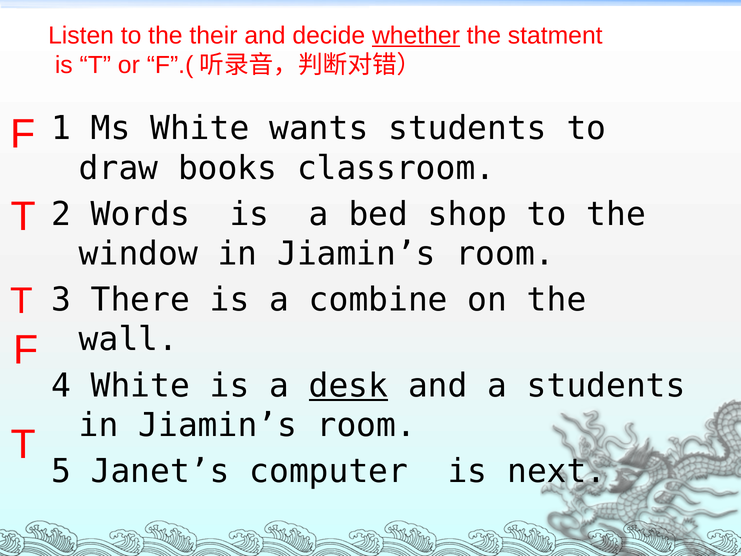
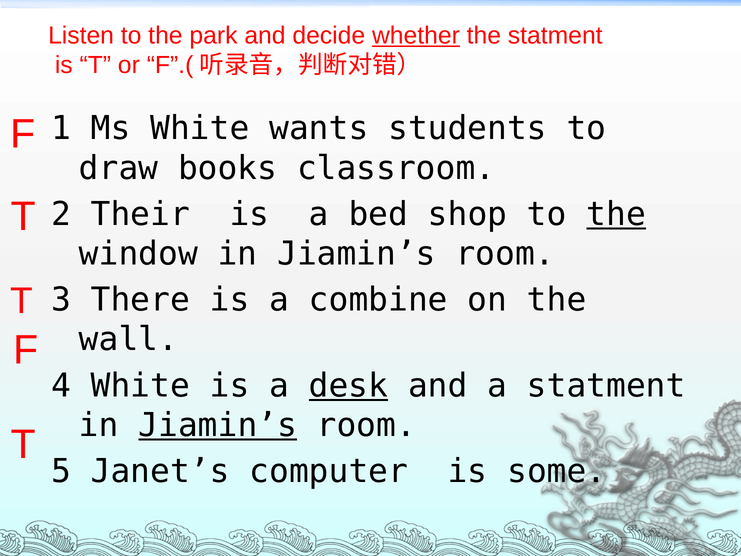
their: their -> park
Words: Words -> Their
the at (616, 214) underline: none -> present
a students: students -> statment
Jiamin’s at (218, 425) underline: none -> present
next: next -> some
